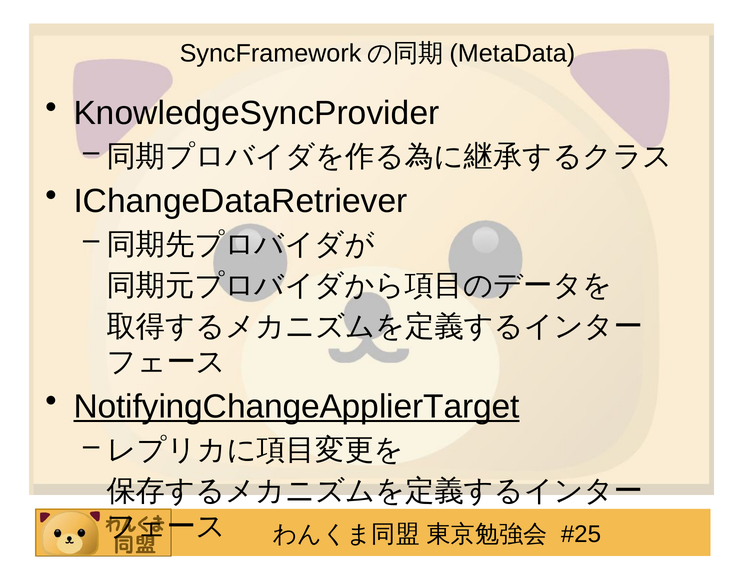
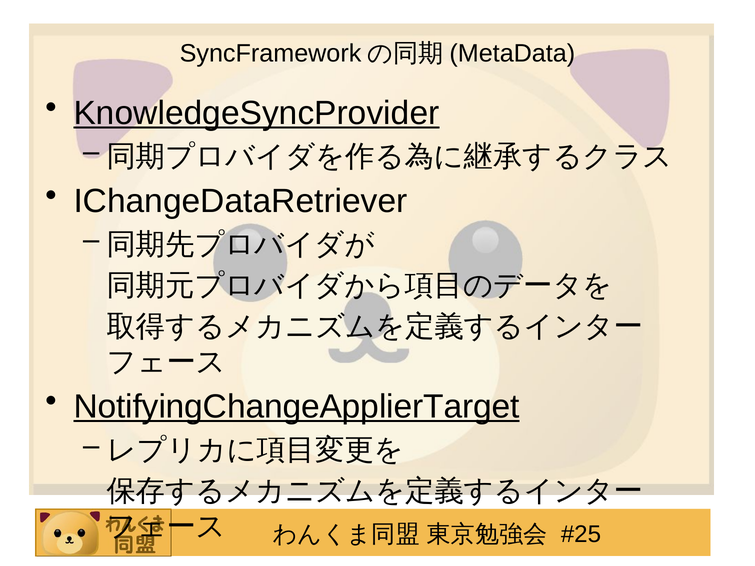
KnowledgeSyncProvider underline: none -> present
